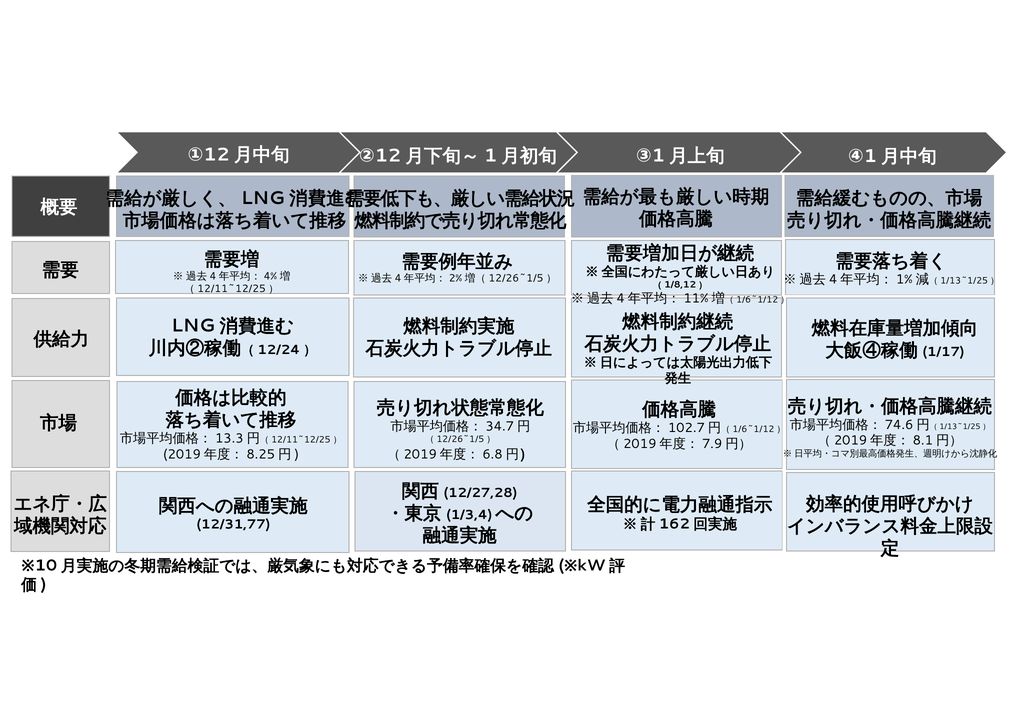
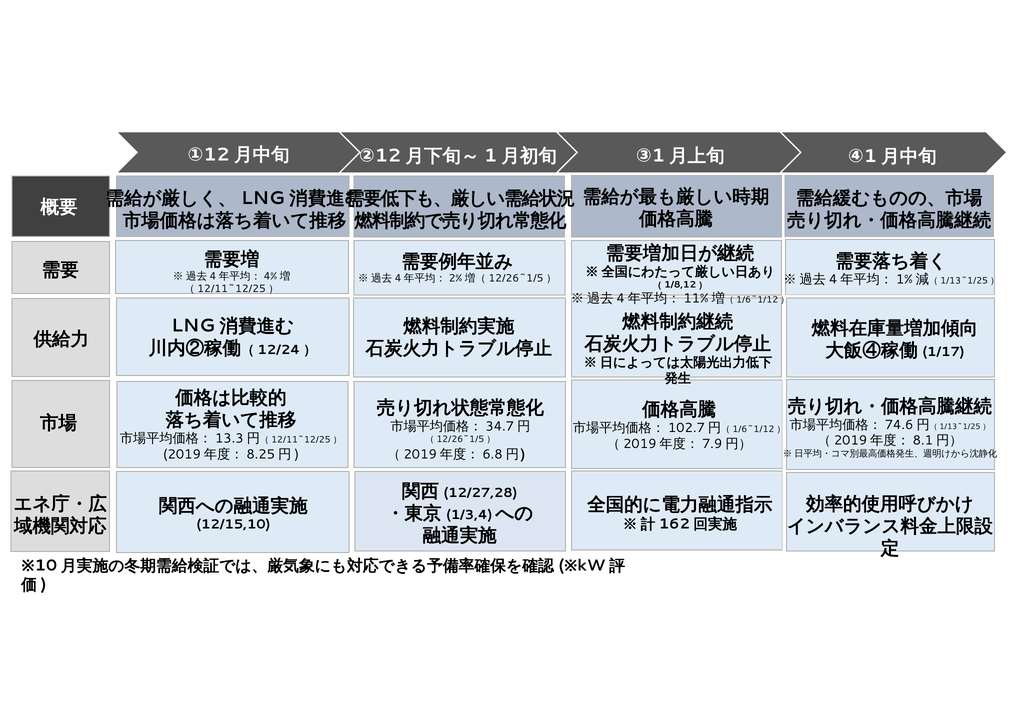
12/31,77: 12/31,77 -> 12/15,10
